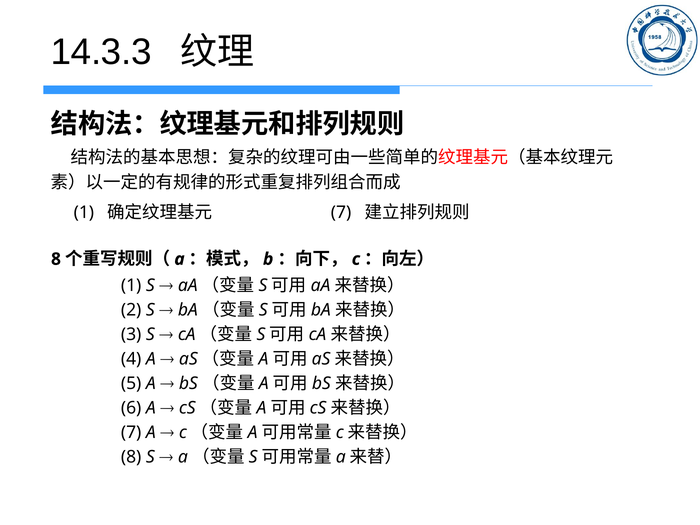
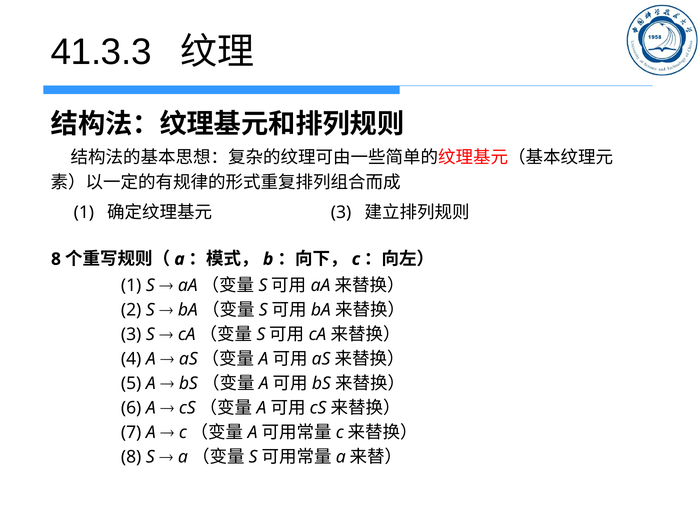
14.3.3: 14.3.3 -> 41.3.3
7 at (341, 212): 7 -> 3
